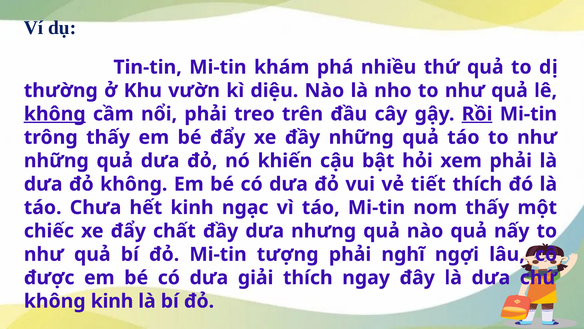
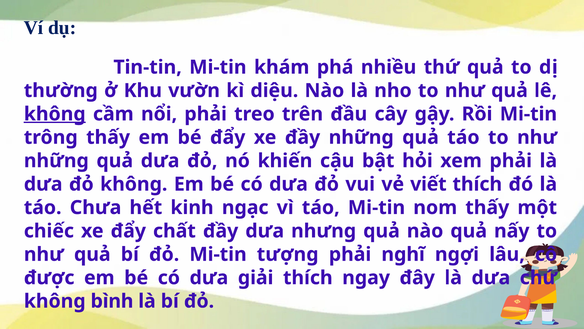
Rồi underline: present -> none
tiết: tiết -> viết
không kinh: kinh -> bình
